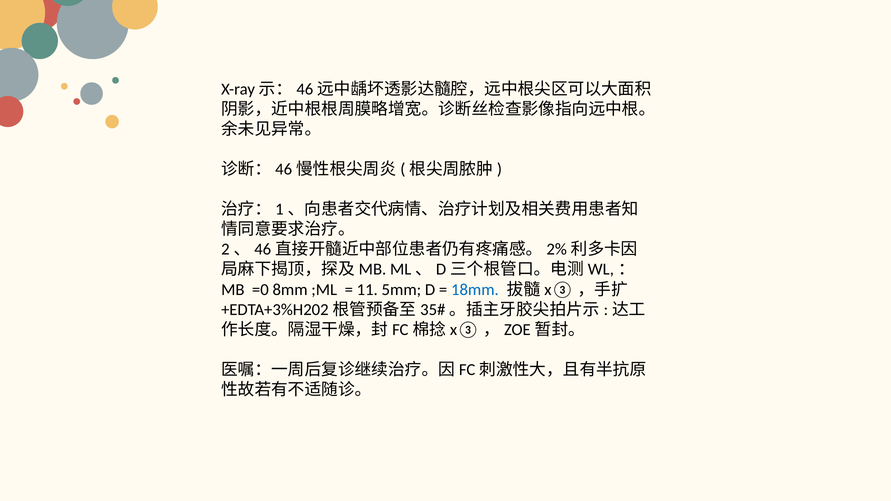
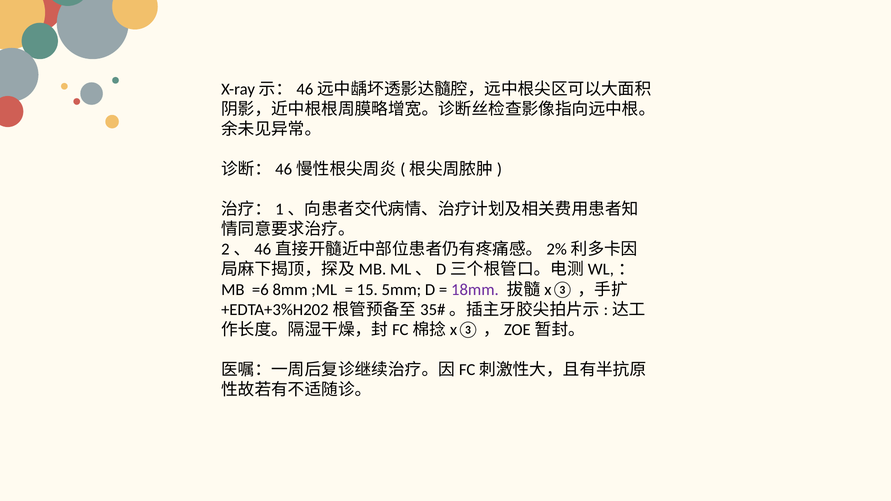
=0: =0 -> =6
11: 11 -> 15
18mm colour: blue -> purple
